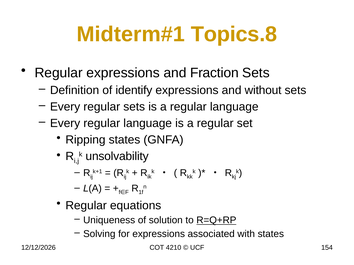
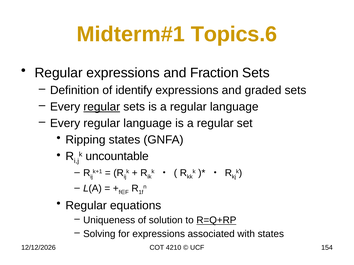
Topics.8: Topics.8 -> Topics.6
without: without -> graded
regular at (102, 107) underline: none -> present
unsolvability: unsolvability -> uncountable
